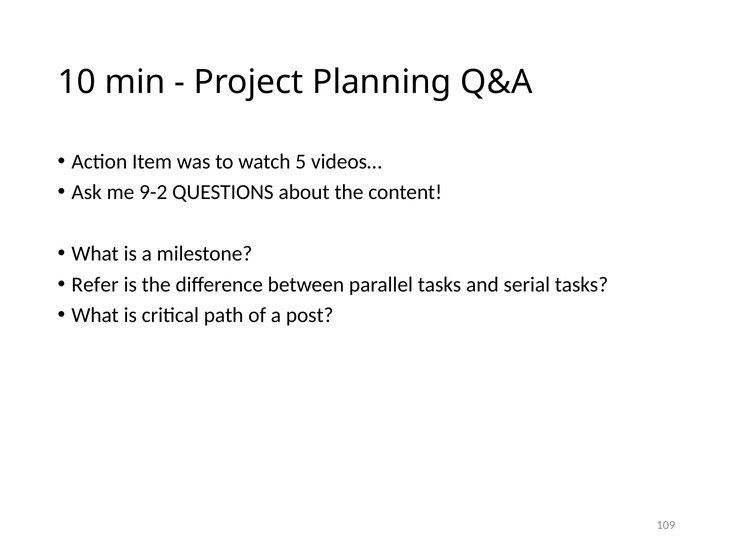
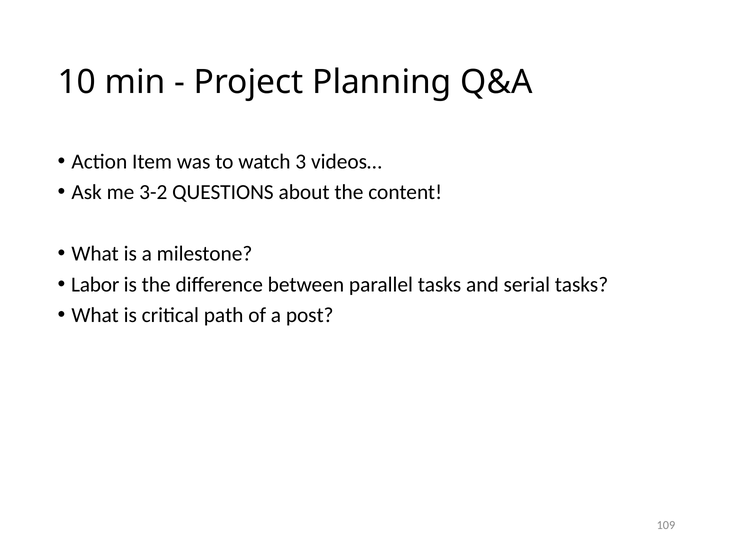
5: 5 -> 3
9-2: 9-2 -> 3-2
Refer: Refer -> Labor
